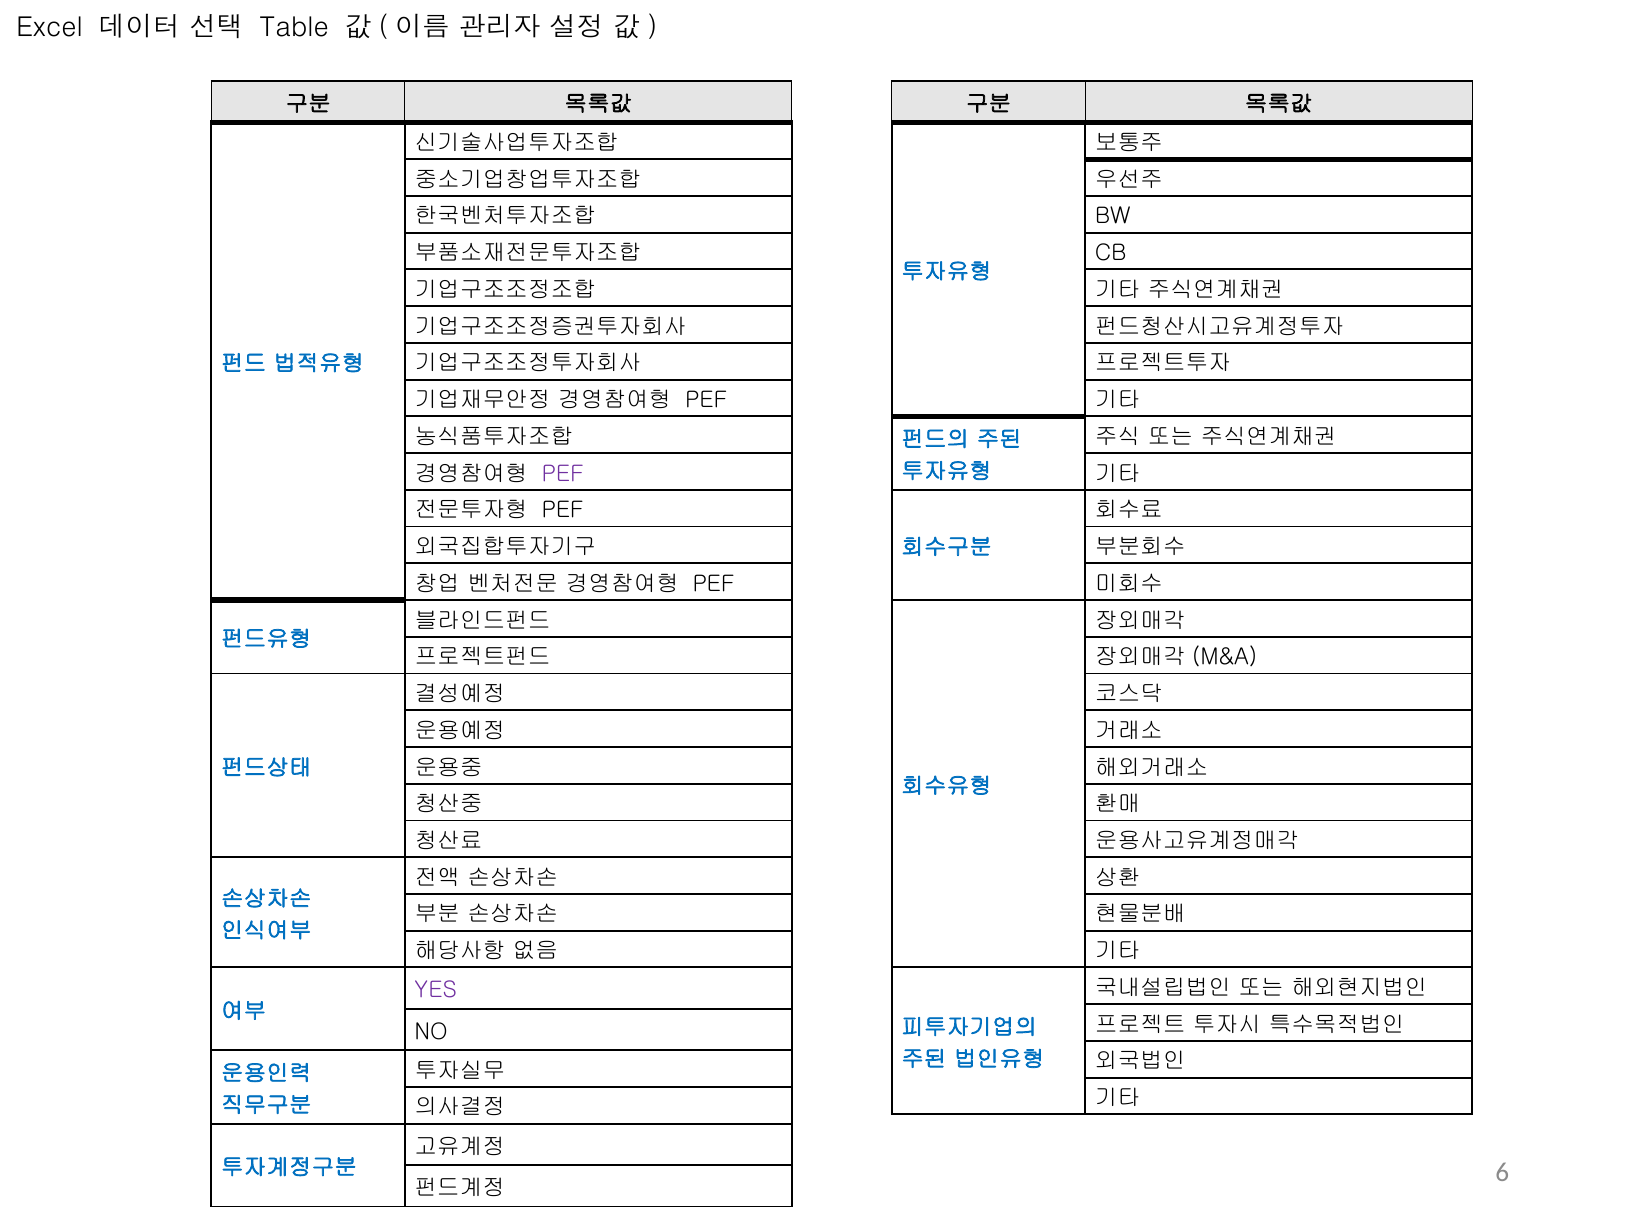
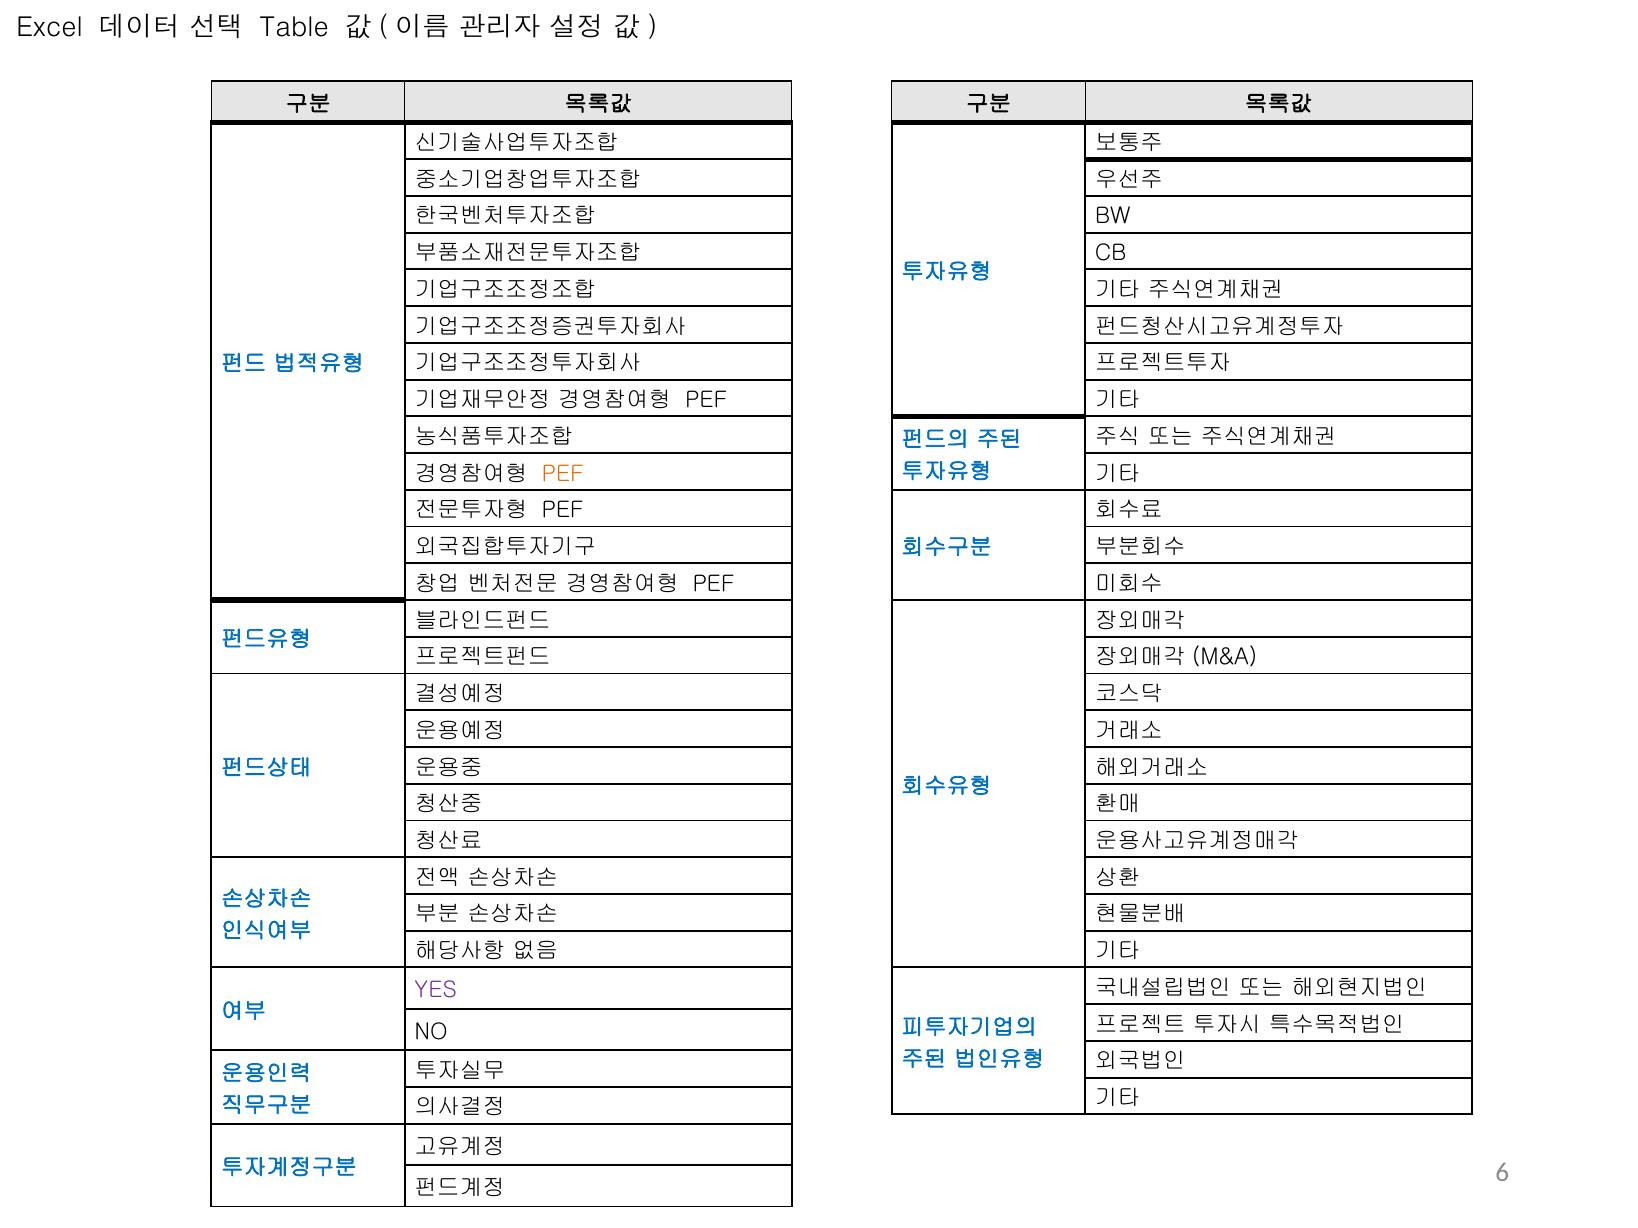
PEF at (563, 474) colour: purple -> orange
